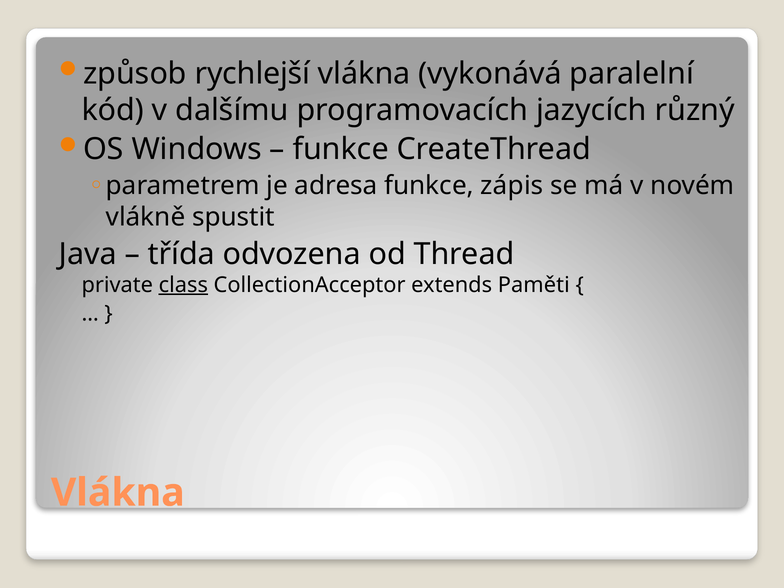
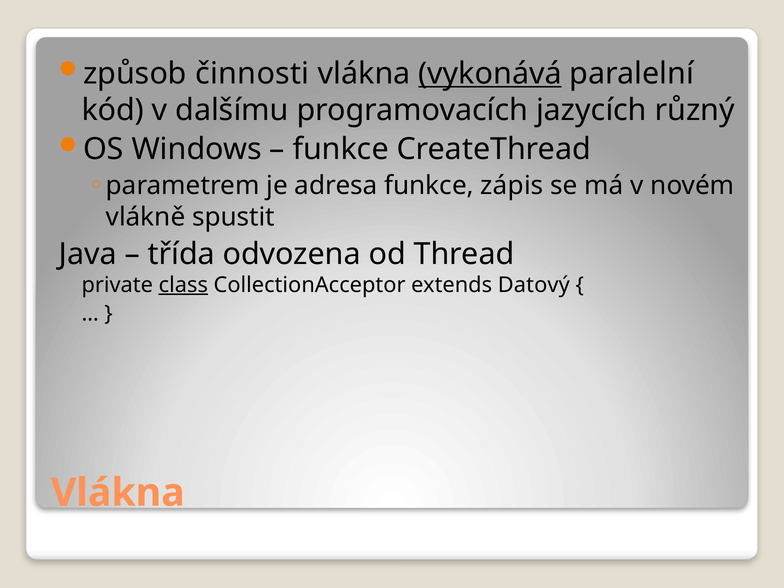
rychlejší: rychlejší -> činnosti
vykonává underline: none -> present
Paměti: Paměti -> Datový
